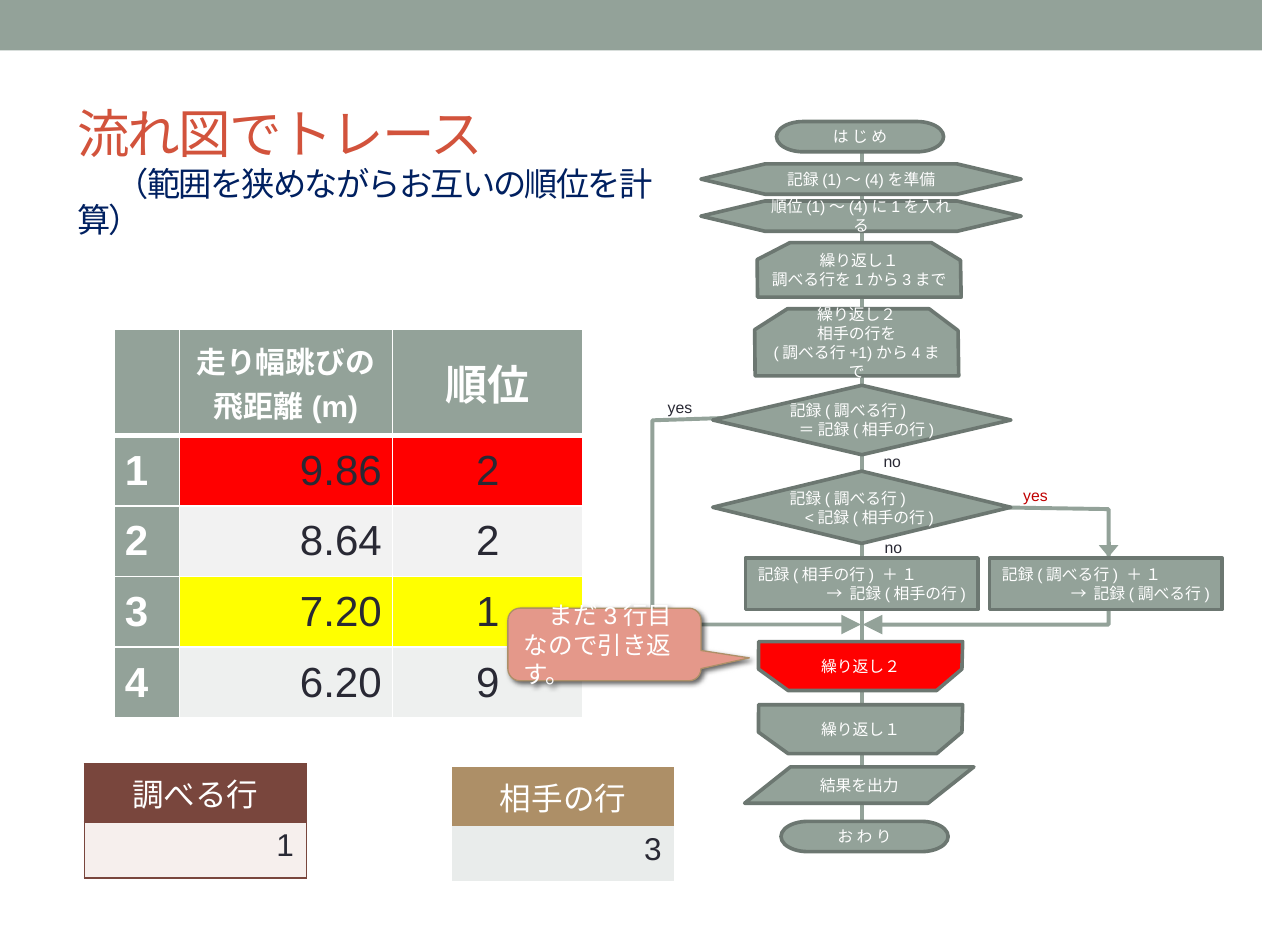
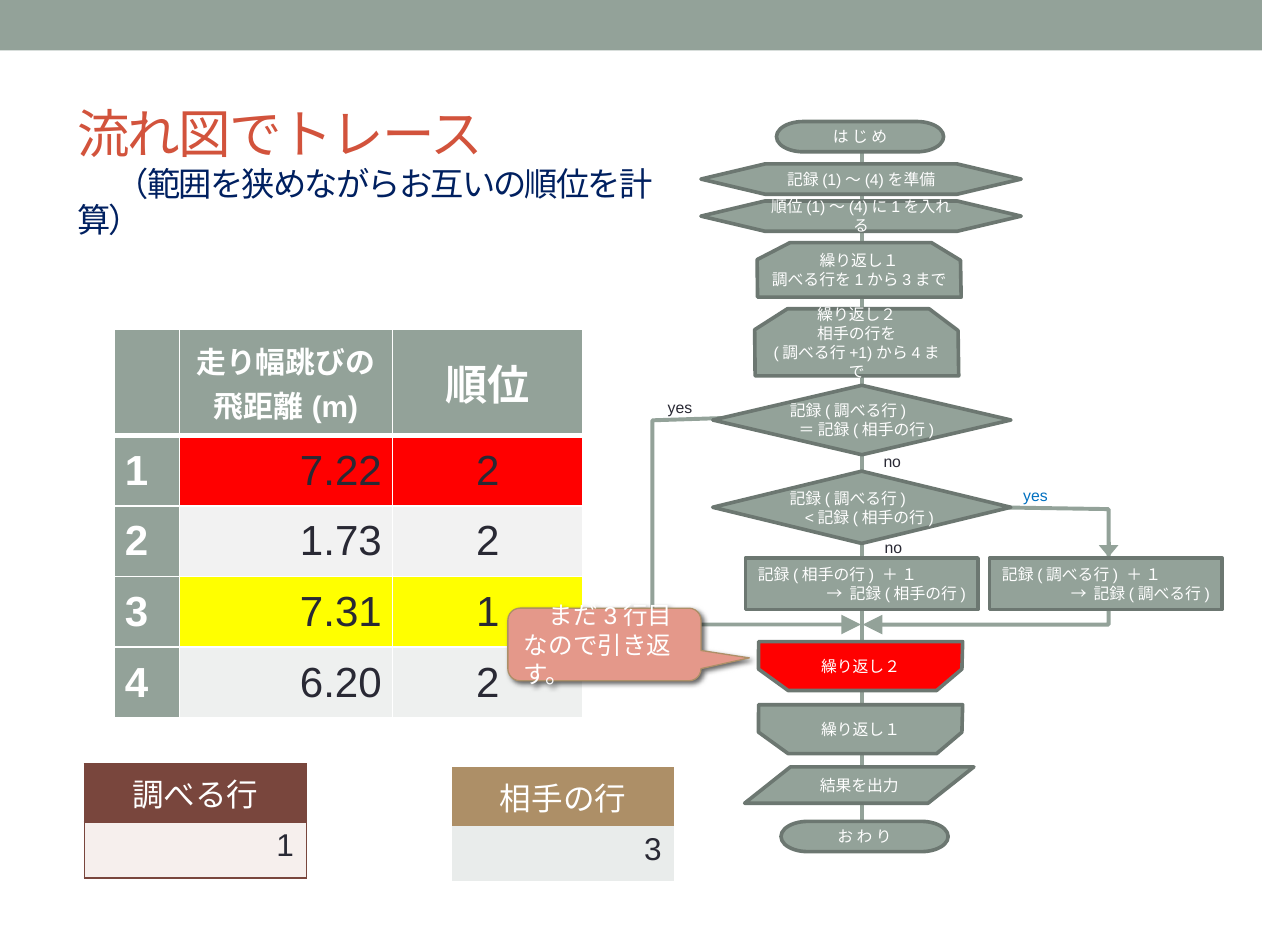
9.86: 9.86 -> 7.22
yes at (1035, 496) colour: red -> blue
8.64: 8.64 -> 1.73
7.20: 7.20 -> 7.31
6.20 9: 9 -> 2
